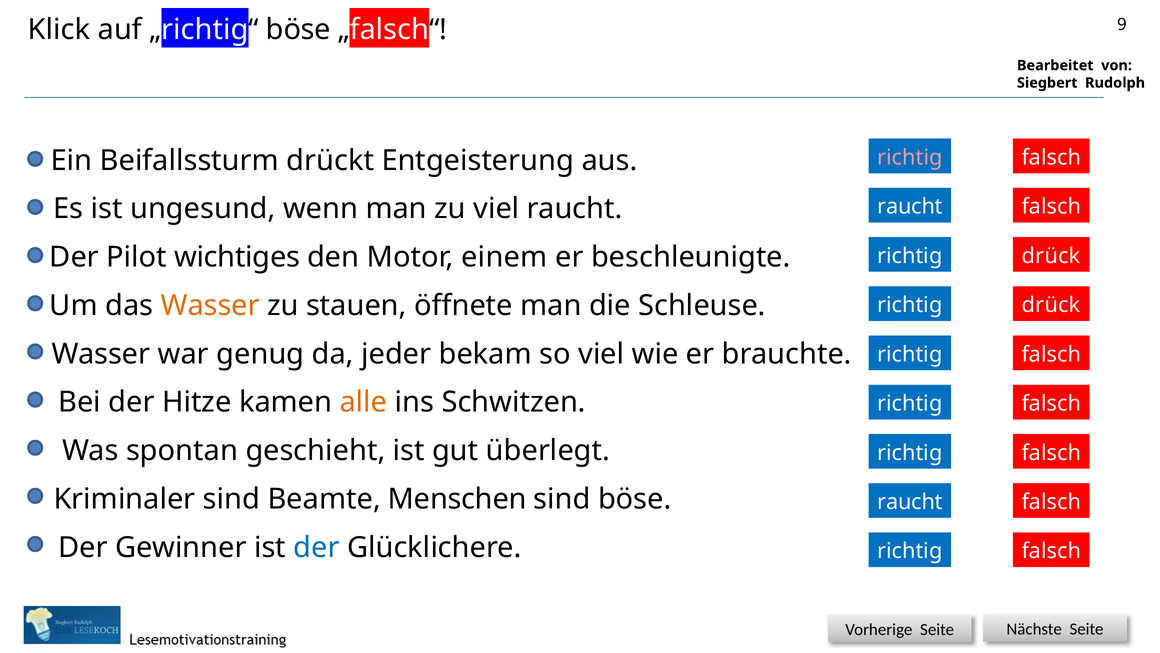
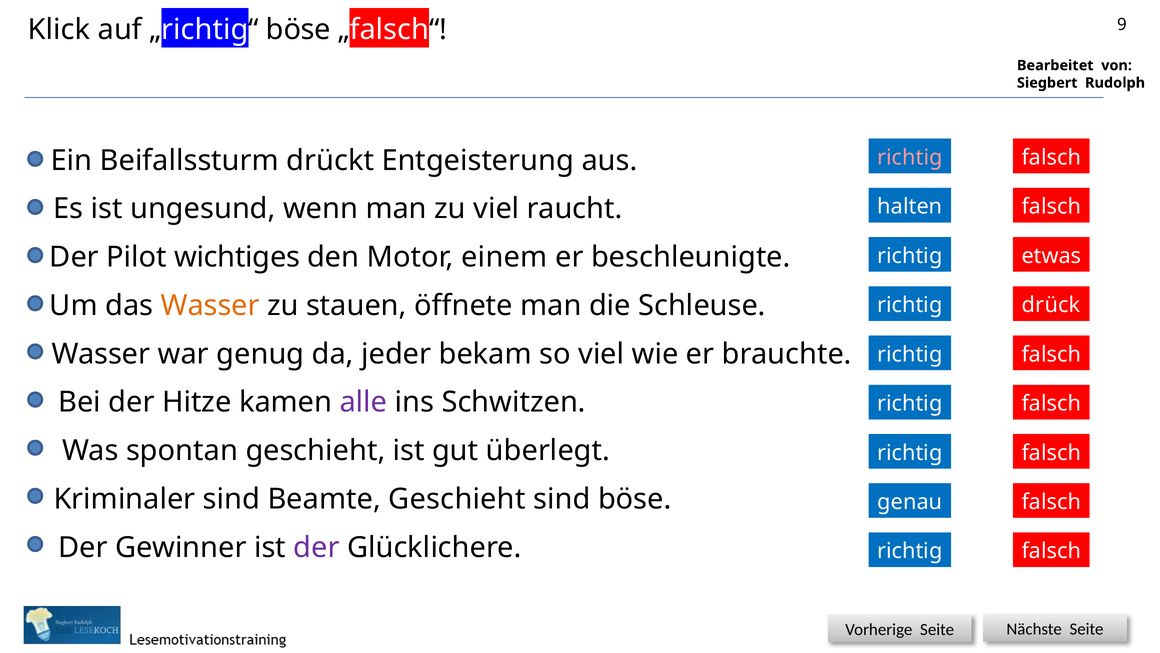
raucht at (910, 207): raucht -> halten
drück at (1051, 256): drück -> etwas
alle colour: orange -> purple
Beamte Menschen: Menschen -> Geschieht
raucht at (910, 502): raucht -> genau
der at (317, 547) colour: blue -> purple
